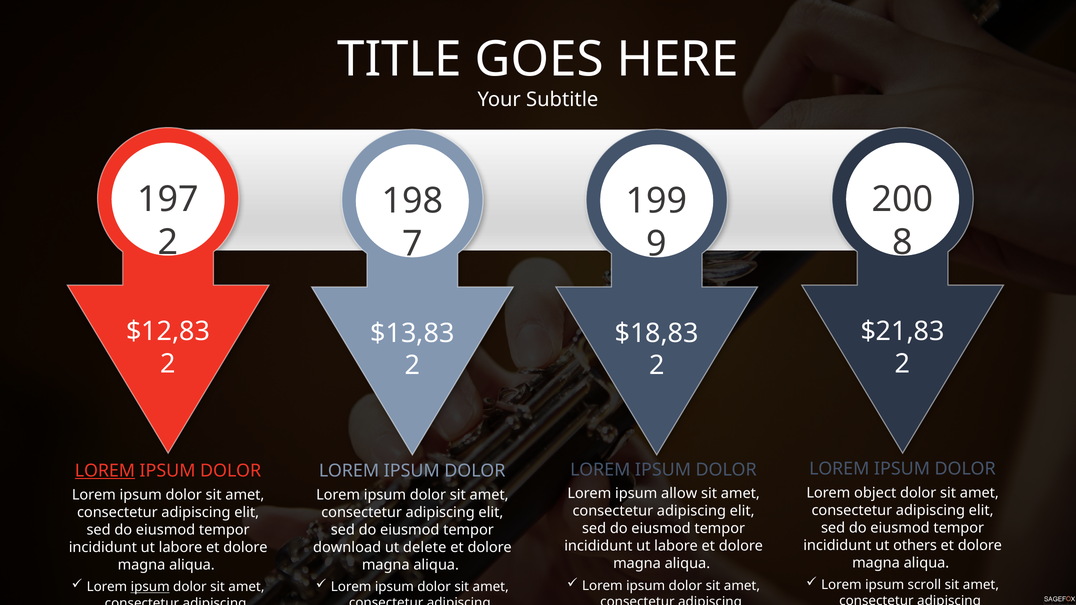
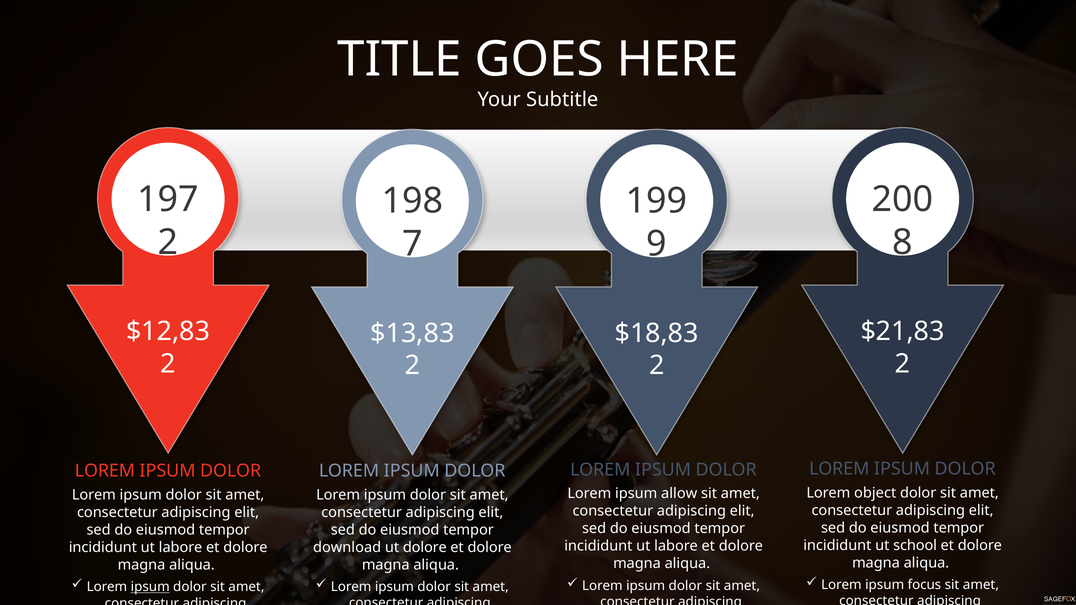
LOREM at (105, 471) underline: present -> none
others: others -> school
ut delete: delete -> dolore
scroll: scroll -> focus
